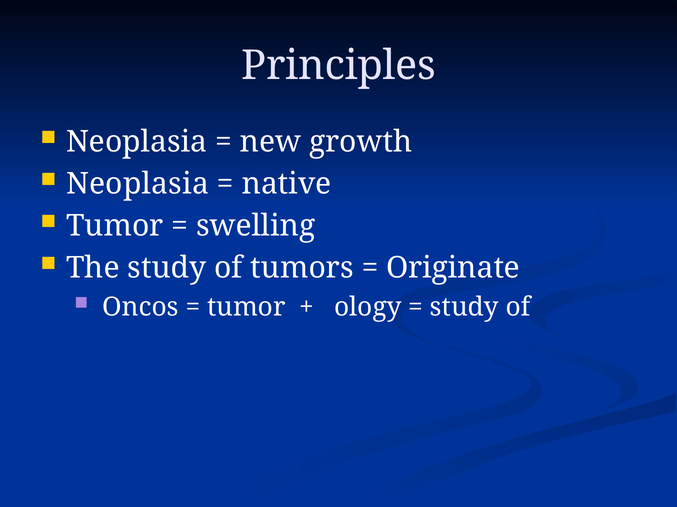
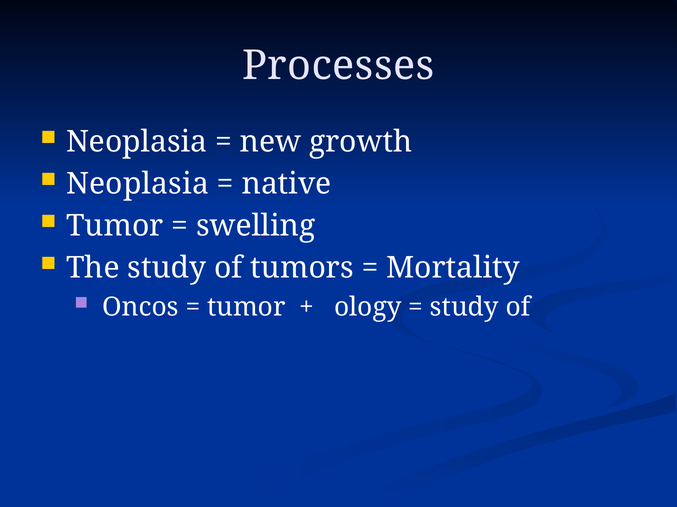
Principles: Principles -> Processes
Originate: Originate -> Mortality
